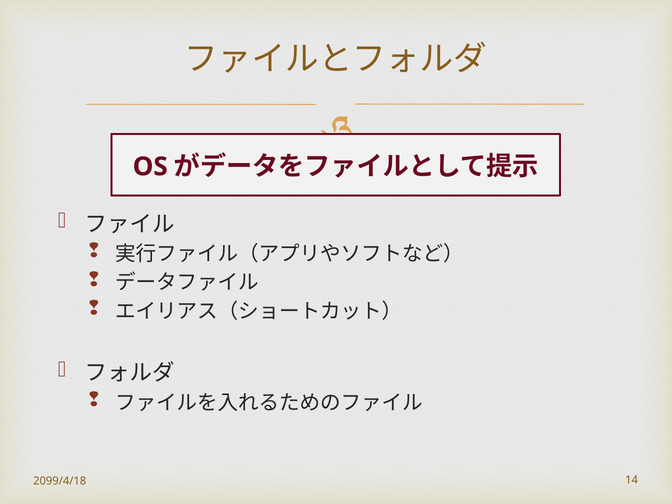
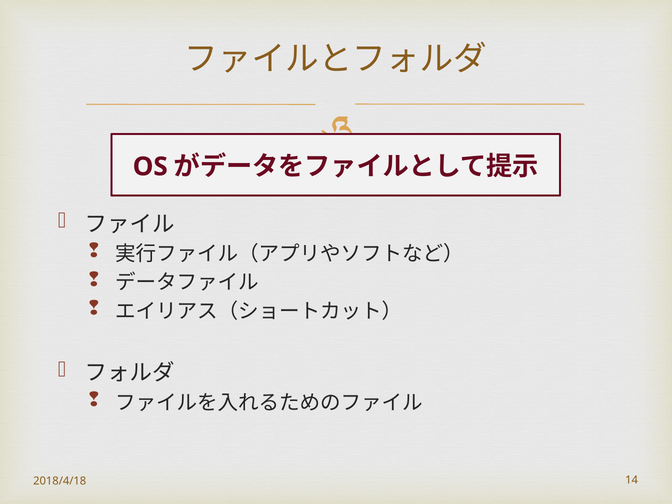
2099/4/18: 2099/4/18 -> 2018/4/18
